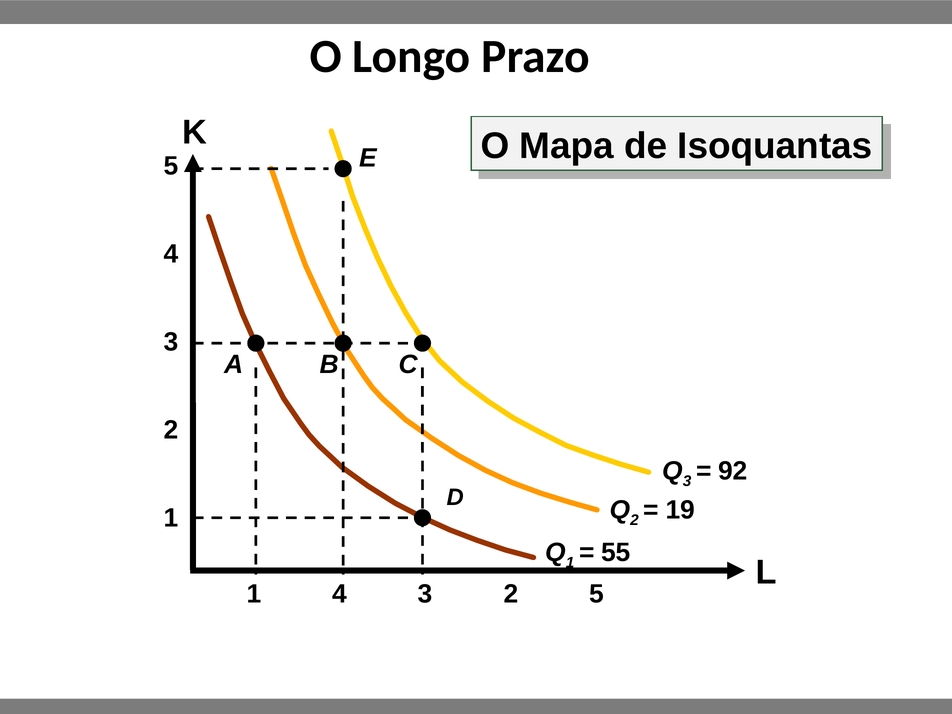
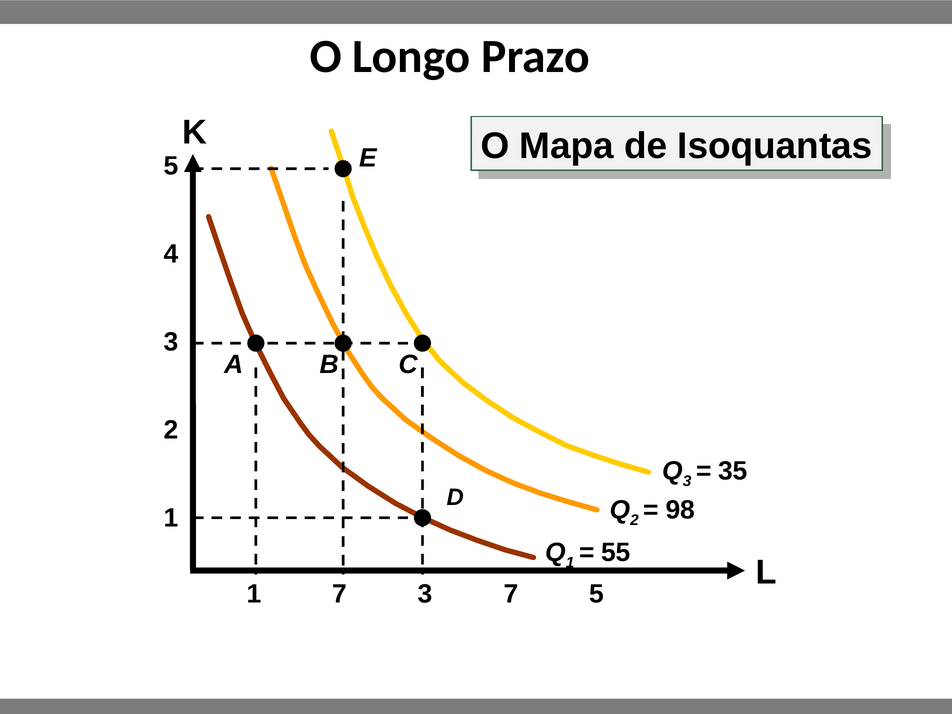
92: 92 -> 35
19: 19 -> 98
1 4: 4 -> 7
3 2: 2 -> 7
